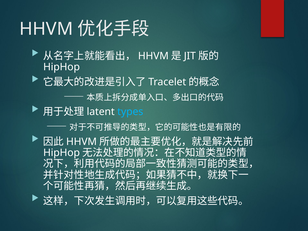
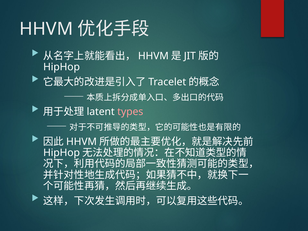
types colour: light blue -> pink
